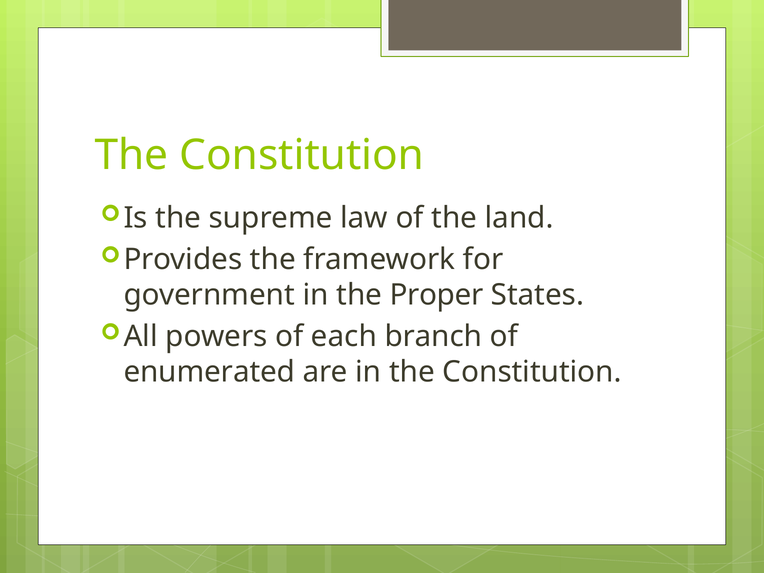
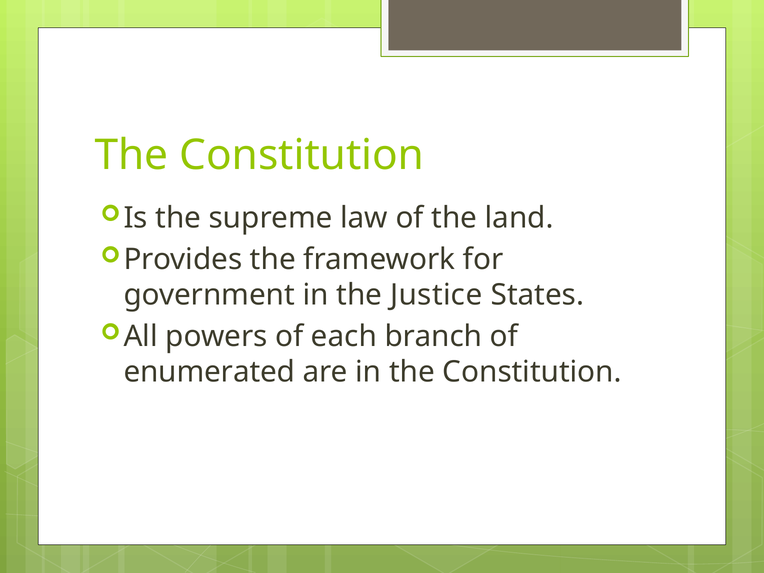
Proper: Proper -> Justice
